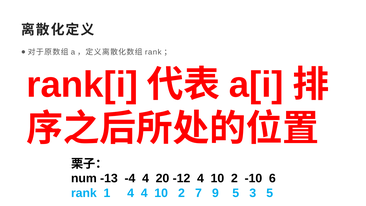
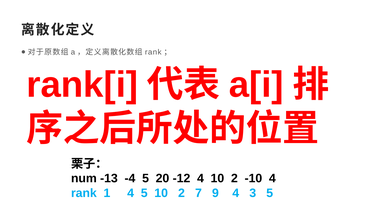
-4 4: 4 -> 5
-10 6: 6 -> 4
4 4: 4 -> 5
9 5: 5 -> 4
